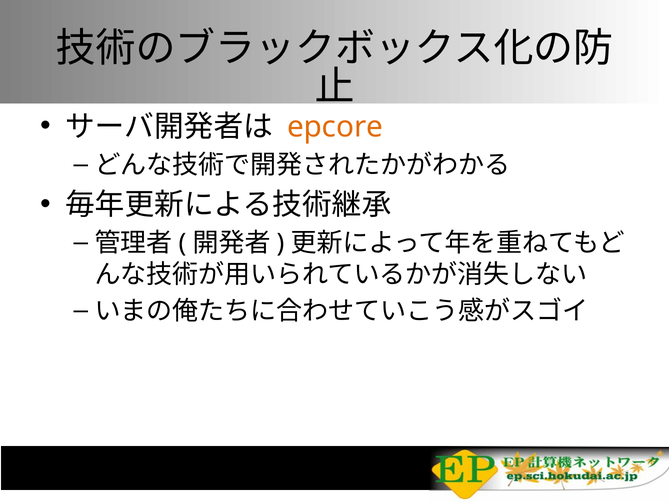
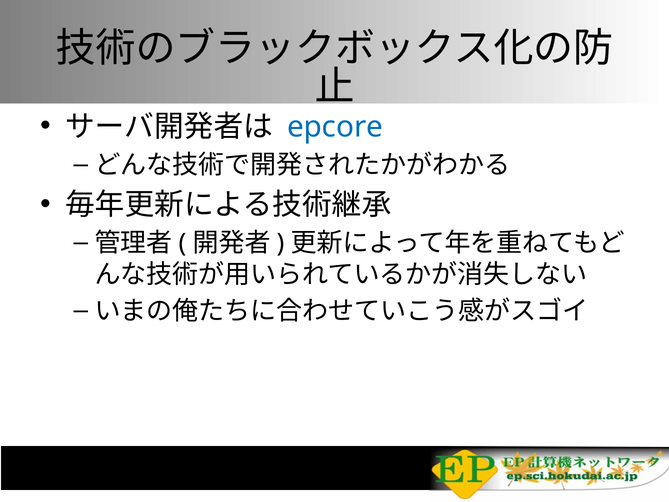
epcore colour: orange -> blue
